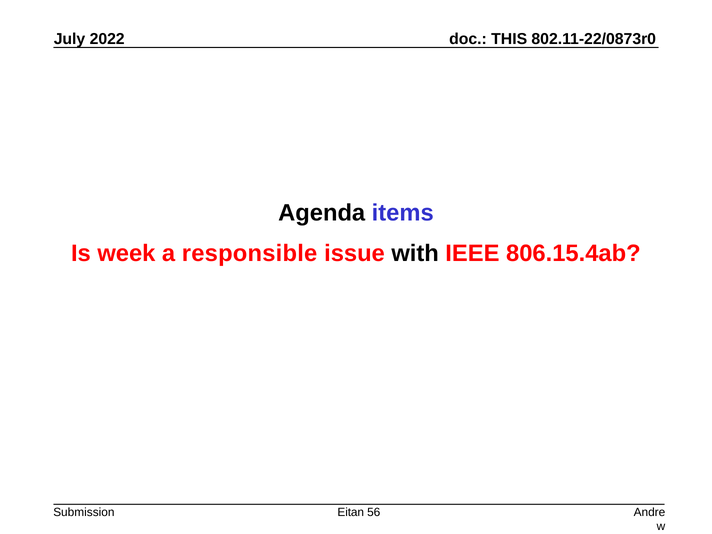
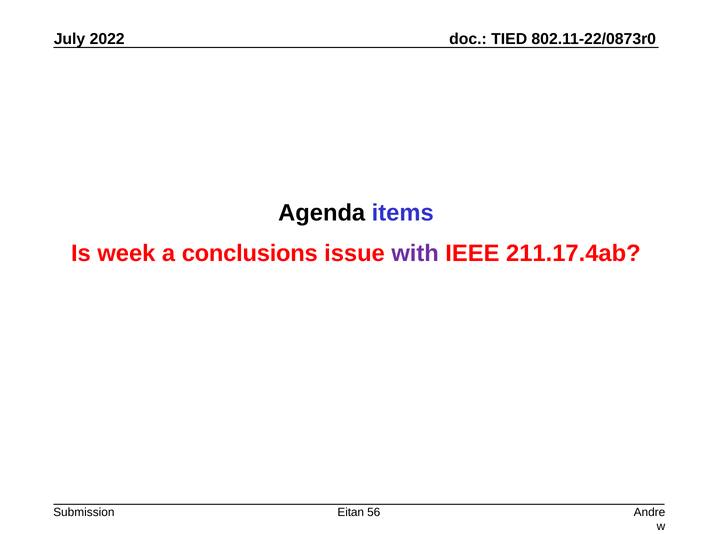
THIS: THIS -> TIED
responsible: responsible -> conclusions
with colour: black -> purple
806.15.4ab: 806.15.4ab -> 211.17.4ab
